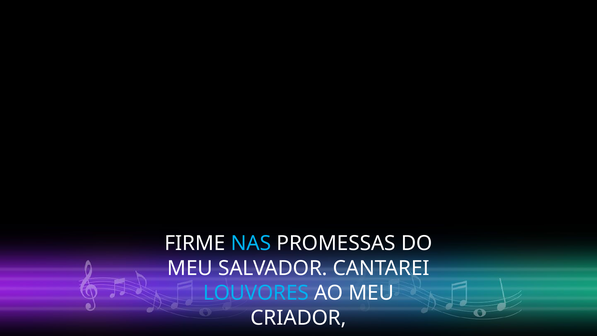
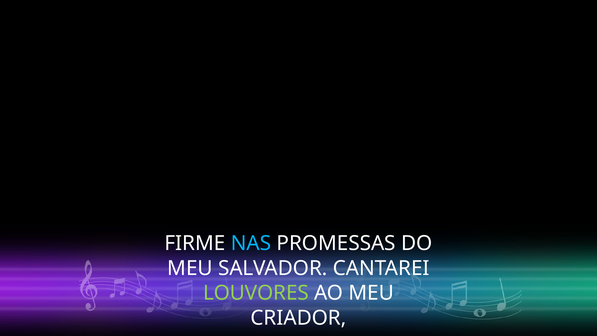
LOUVORES colour: light blue -> light green
